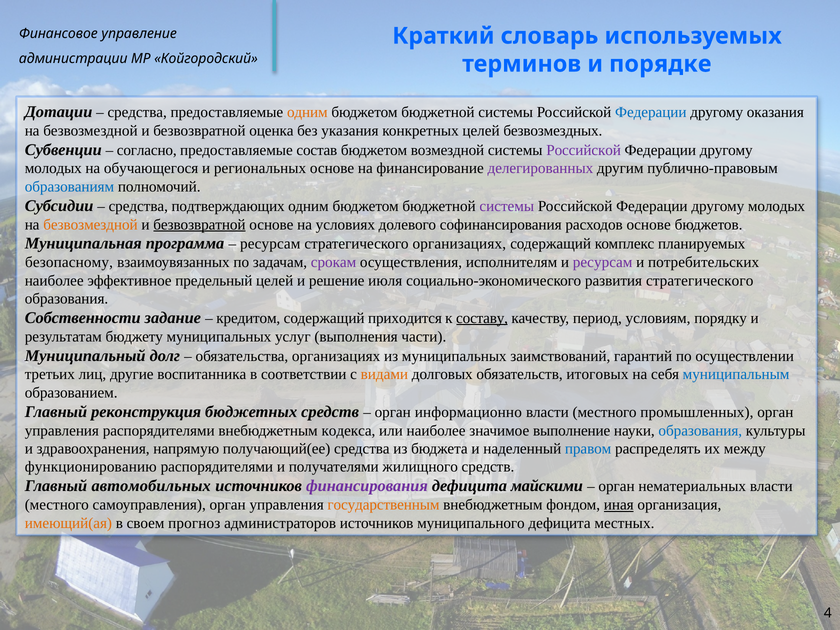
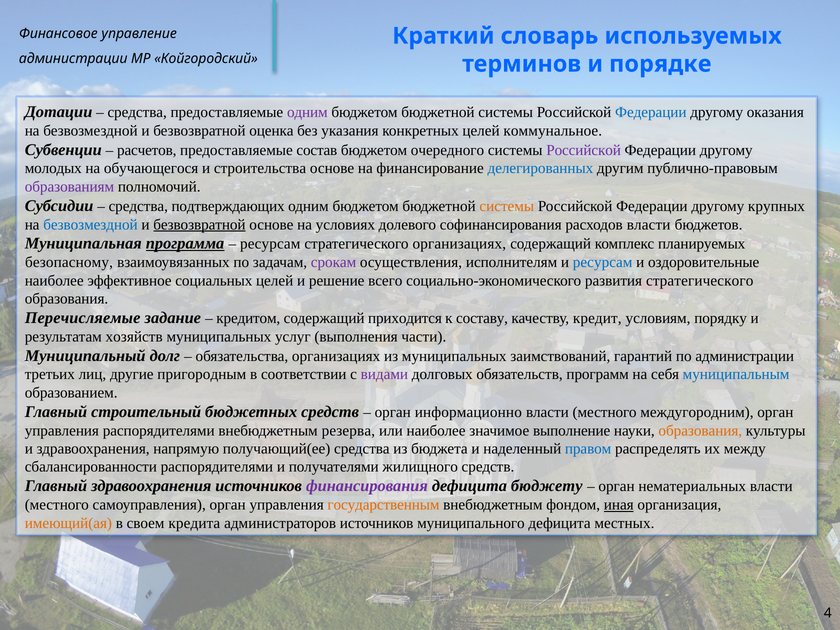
одним at (307, 112) colour: orange -> purple
безвозмездных: безвозмездных -> коммунальное
согласно: согласно -> расчетов
возмездной: возмездной -> очередного
региональных: региональных -> строительства
делегированных colour: purple -> blue
образованиям colour: blue -> purple
системы at (507, 206) colour: purple -> orange
молодых at (777, 206): молодых -> крупных
безвозмездной at (90, 225) colour: orange -> blue
расходов основе: основе -> власти
программа underline: none -> present
ресурсам at (603, 262) colour: purple -> blue
потребительских: потребительских -> оздоровительные
предельный: предельный -> социальных
июля: июля -> всего
Собственности: Собственности -> Перечисляемые
составу underline: present -> none
период: период -> кредит
бюджету: бюджету -> хозяйств
по осуществлении: осуществлении -> администрации
воспитанника: воспитанника -> пригородным
видами colour: orange -> purple
итоговых: итоговых -> программ
реконструкция: реконструкция -> строительный
промышленных: промышленных -> междугородним
кодекса: кодекса -> резерва
образования at (700, 431) colour: blue -> orange
функционированию: функционированию -> сбалансированности
Главный автомобильных: автомобильных -> здравоохранения
майскими: майскими -> бюджету
прогноз: прогноз -> кредита
